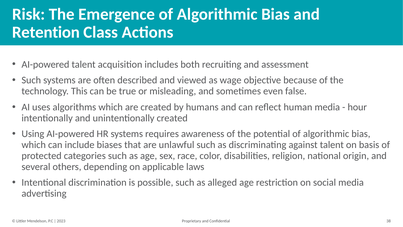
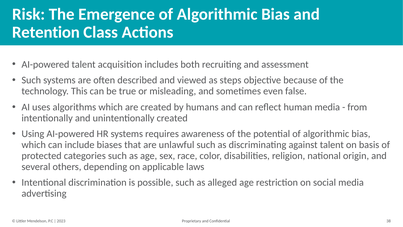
wage: wage -> steps
hour: hour -> from
